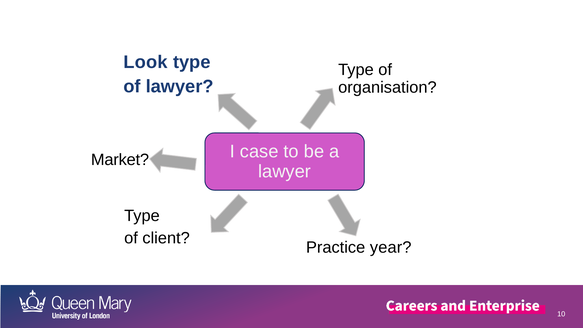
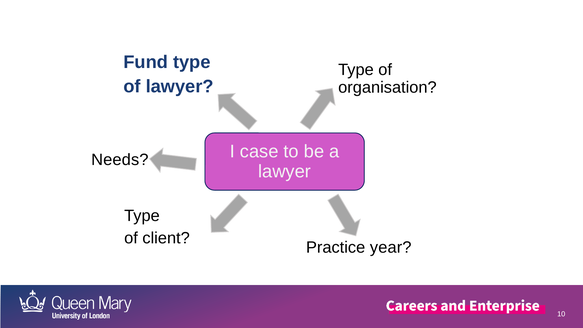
Look: Look -> Fund
Market: Market -> Needs
